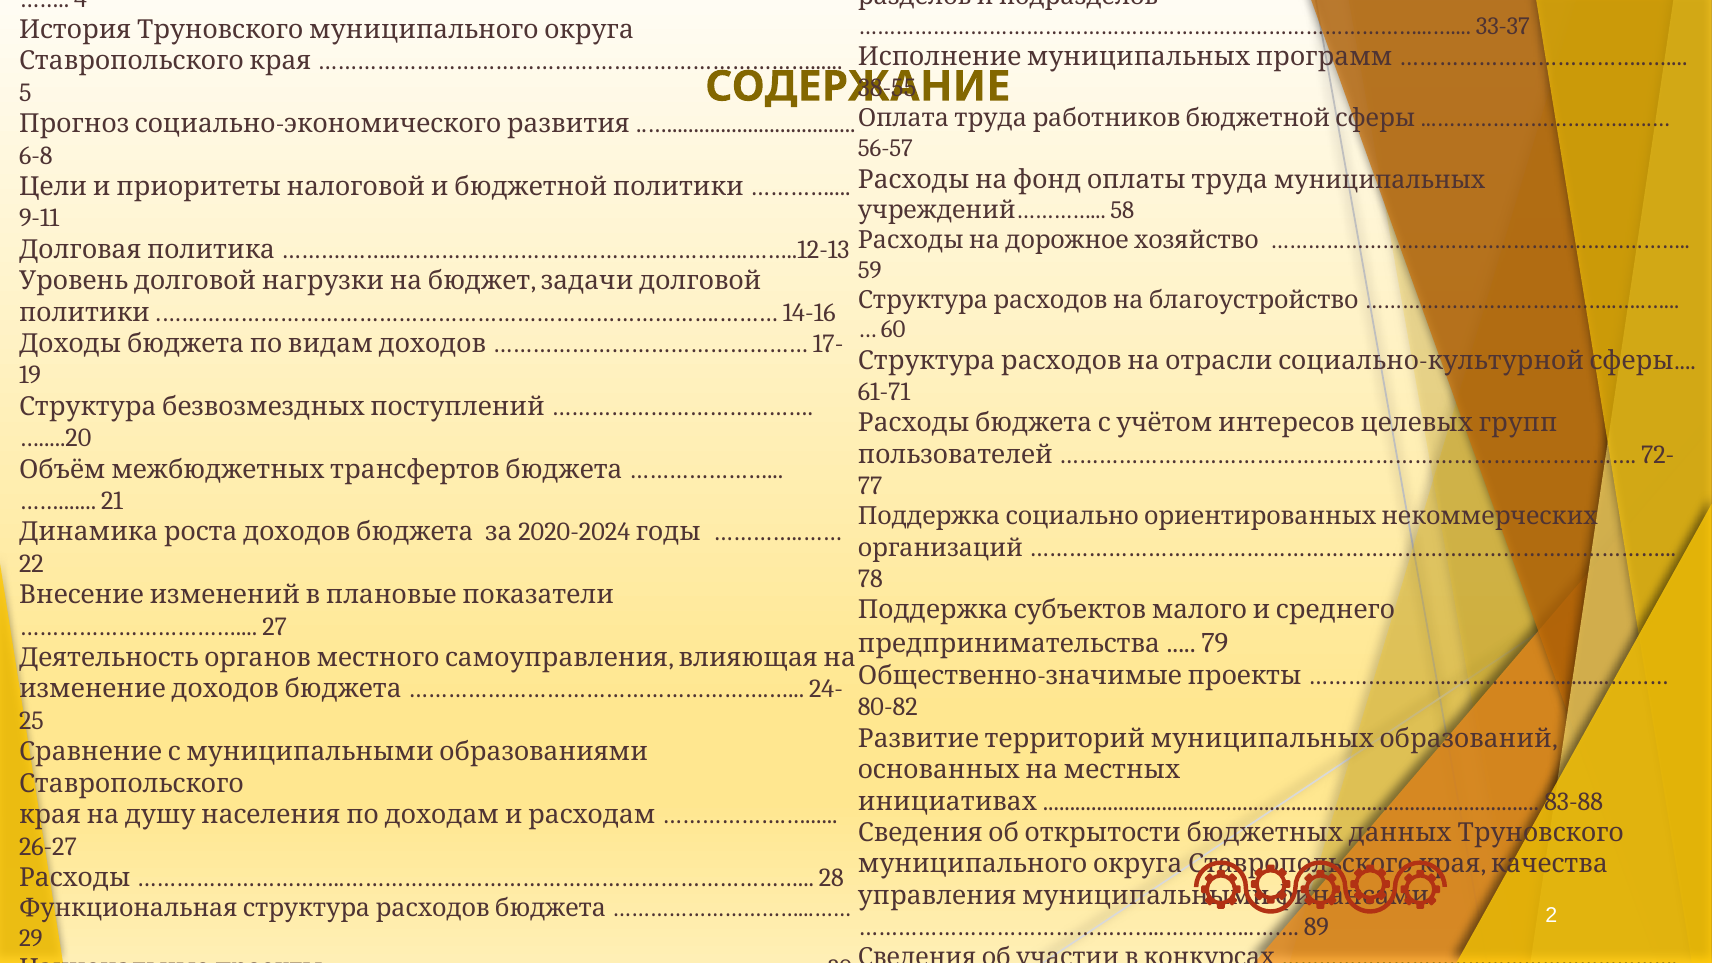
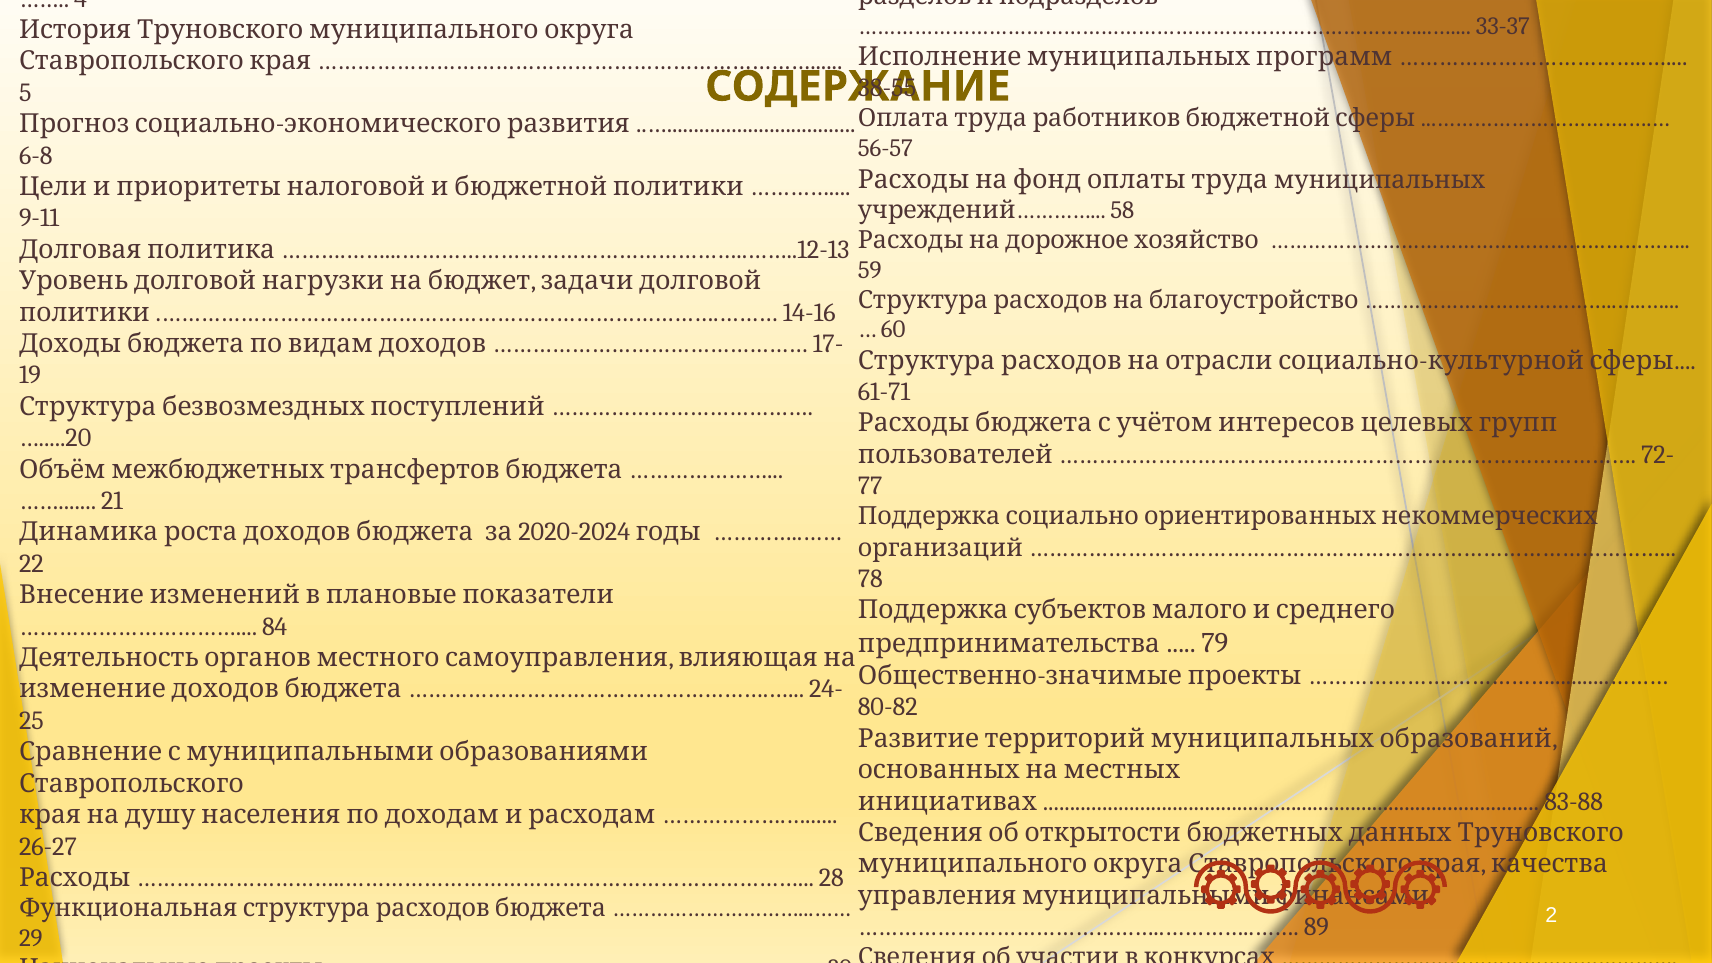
27: 27 -> 84
